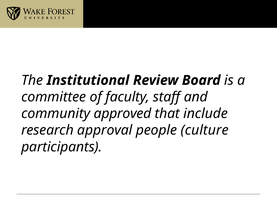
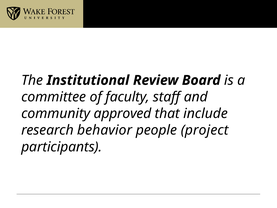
approval: approval -> behavior
culture: culture -> project
